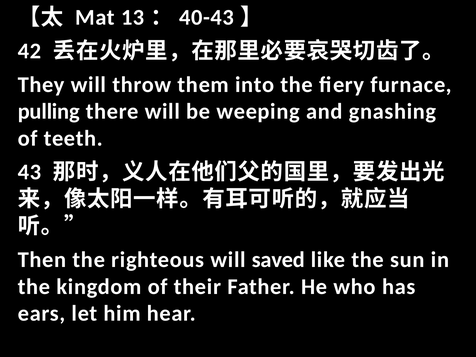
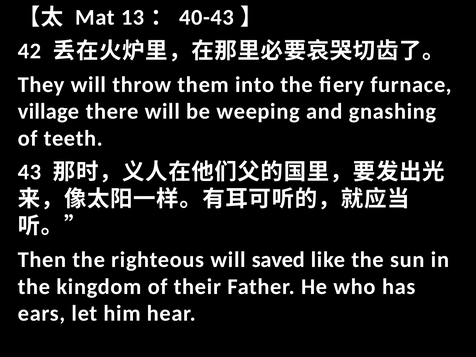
pulling: pulling -> village
